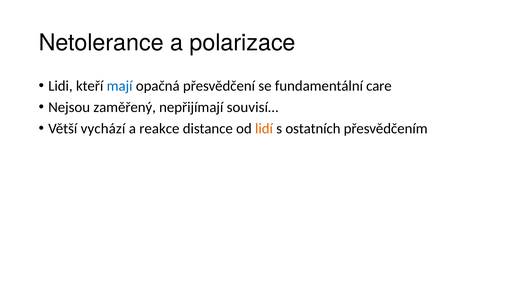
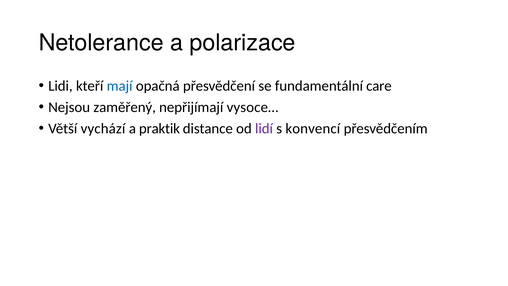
souvisí…: souvisí… -> vysoce…
reakce: reakce -> praktik
lidí colour: orange -> purple
ostatních: ostatních -> konvencí
